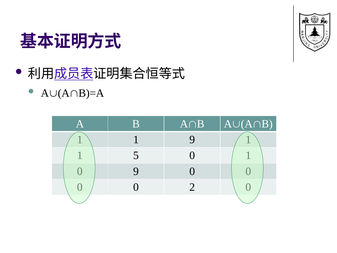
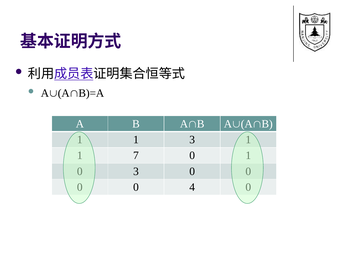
1 9: 9 -> 3
5: 5 -> 7
9 at (136, 171): 9 -> 3
2: 2 -> 4
